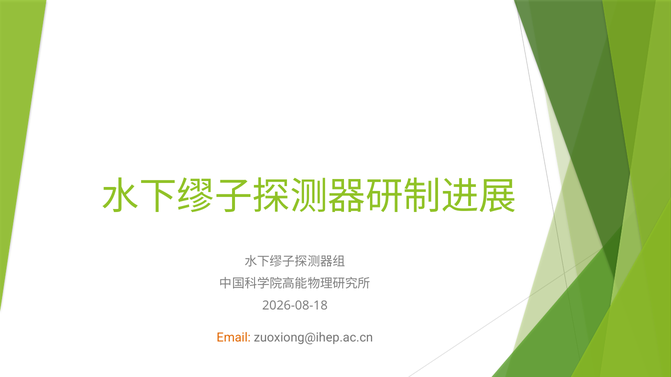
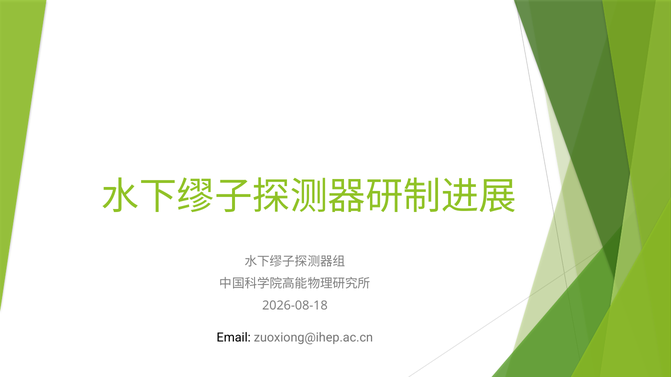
Email colour: orange -> black
